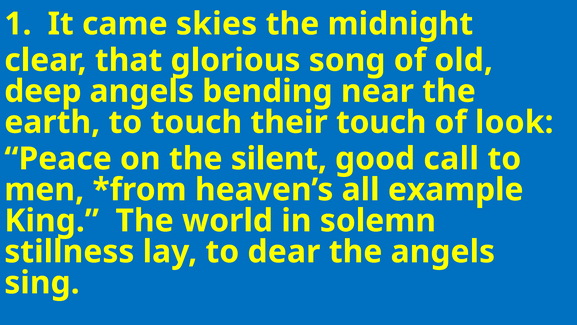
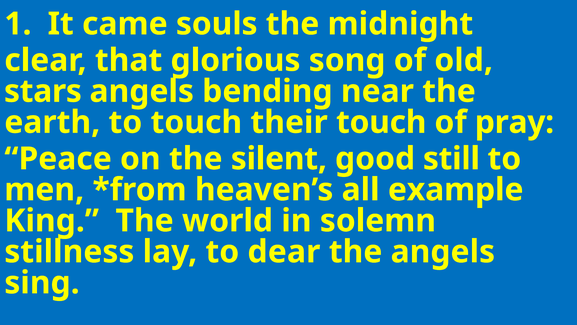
skies: skies -> souls
deep: deep -> stars
look: look -> pray
call: call -> still
